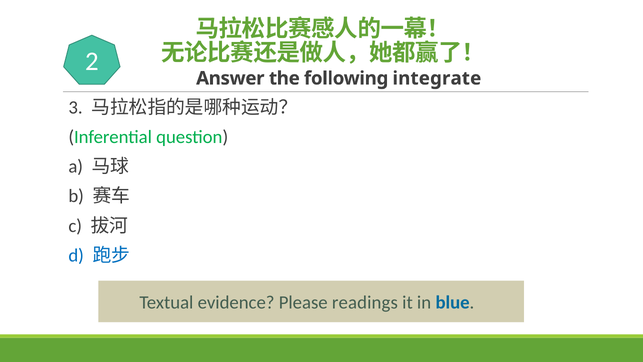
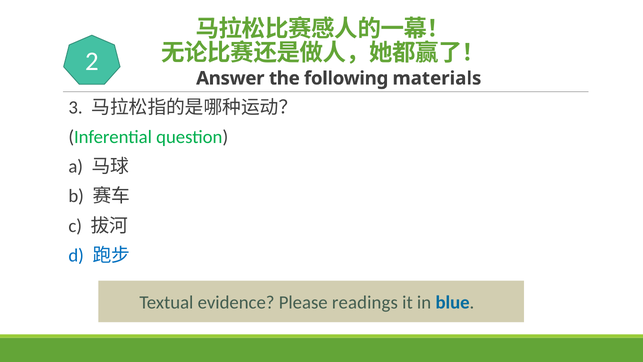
integrate: integrate -> materials
